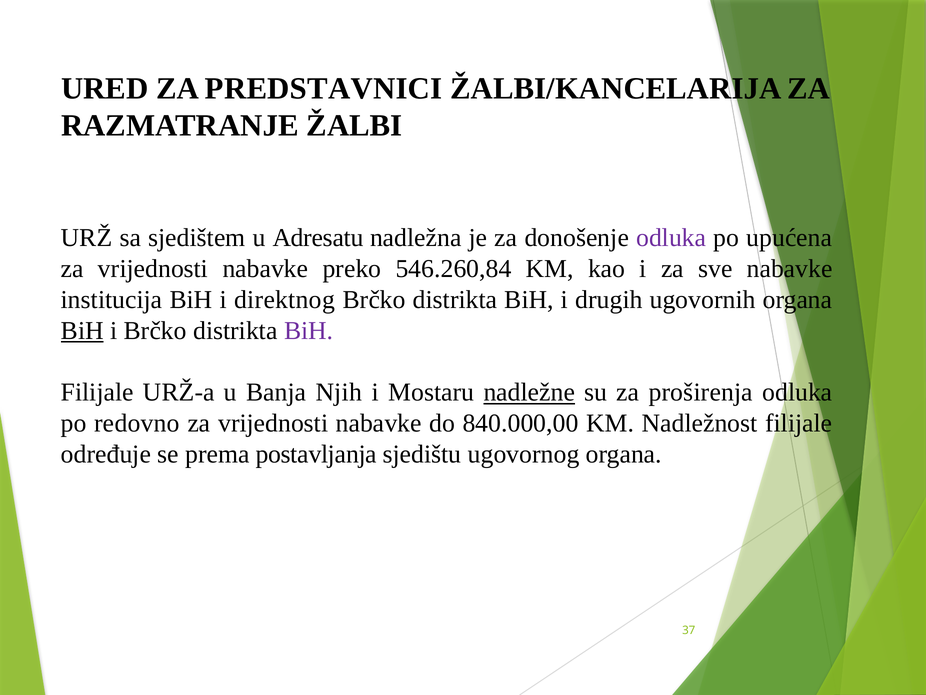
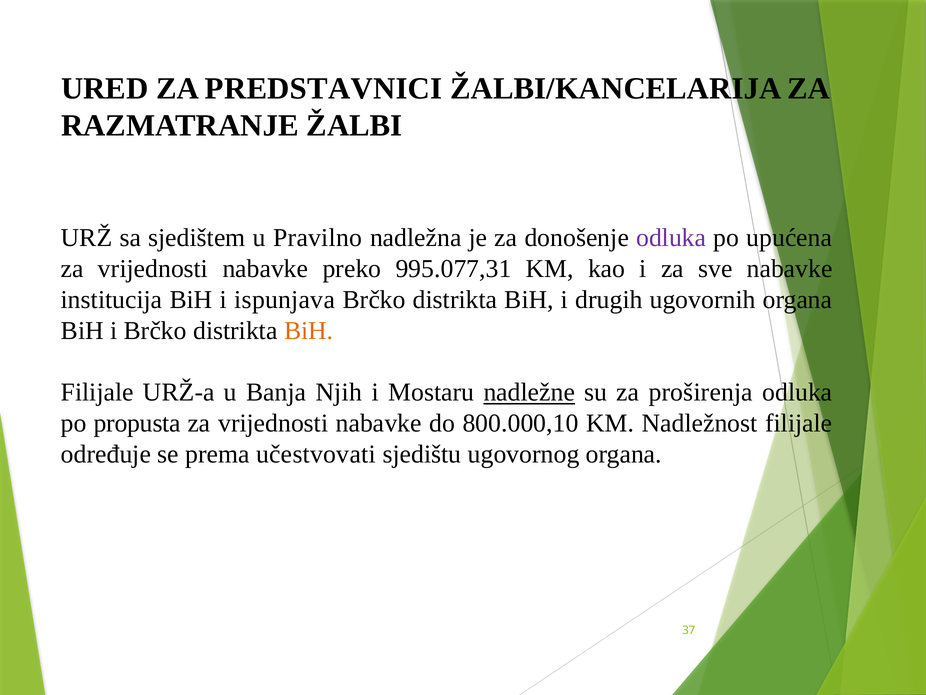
Adresatu: Adresatu -> Pravilno
546.260,84: 546.260,84 -> 995.077,31
direktnog: direktnog -> ispunjava
BiH at (82, 330) underline: present -> none
BiH at (309, 330) colour: purple -> orange
redovno: redovno -> propusta
840.000,00: 840.000,00 -> 800.000,10
postavljanja: postavljanja -> učestvovati
